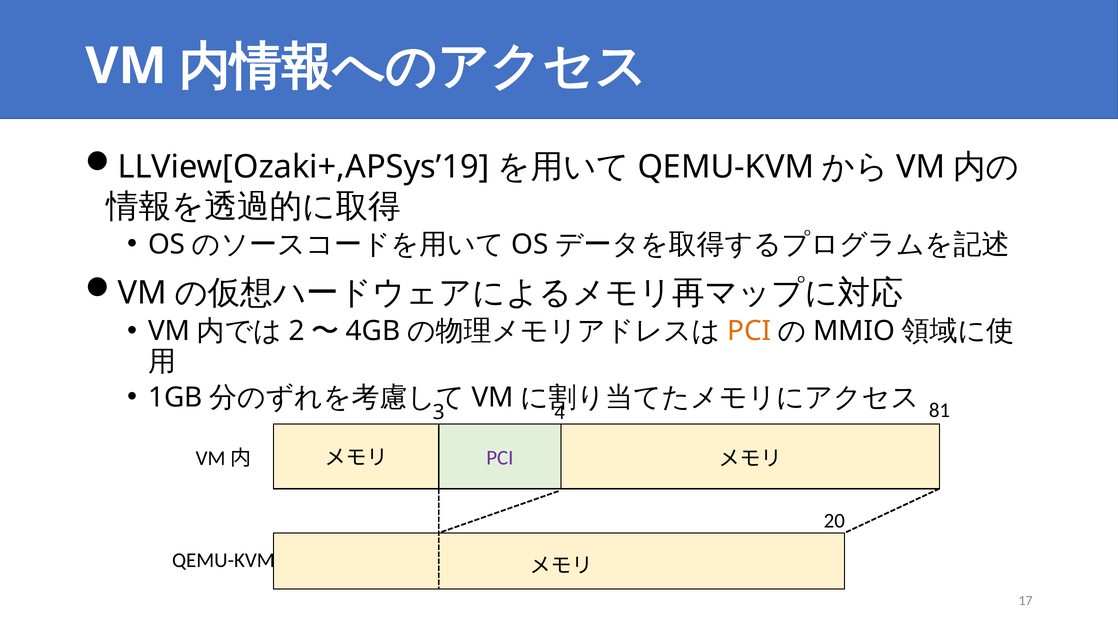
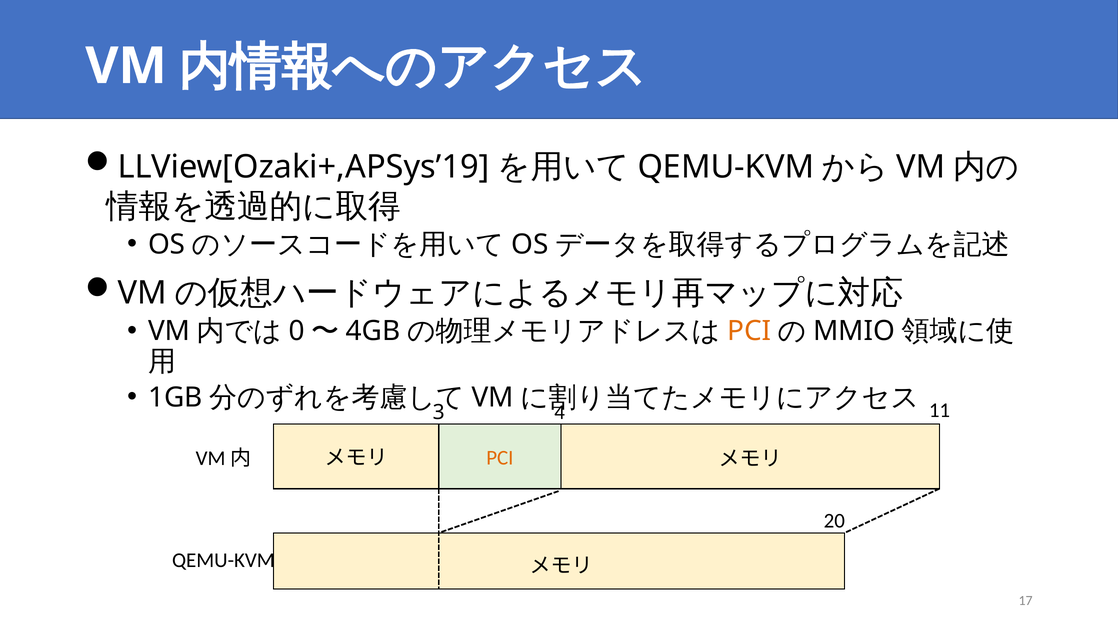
2: 2 -> 0
81: 81 -> 11
PCI at (500, 458) colour: purple -> orange
